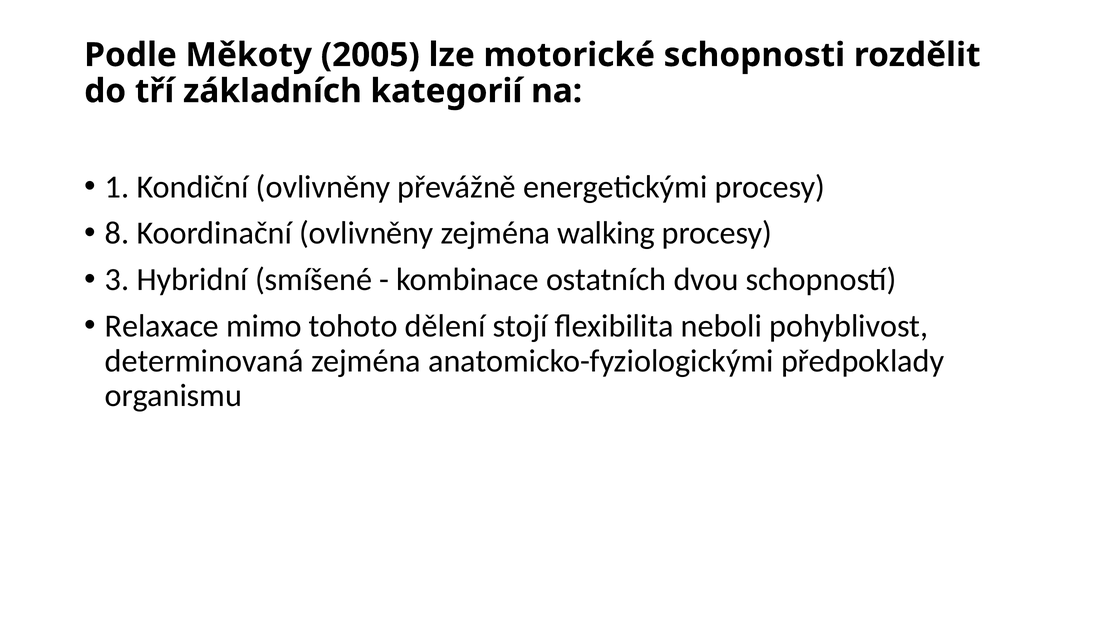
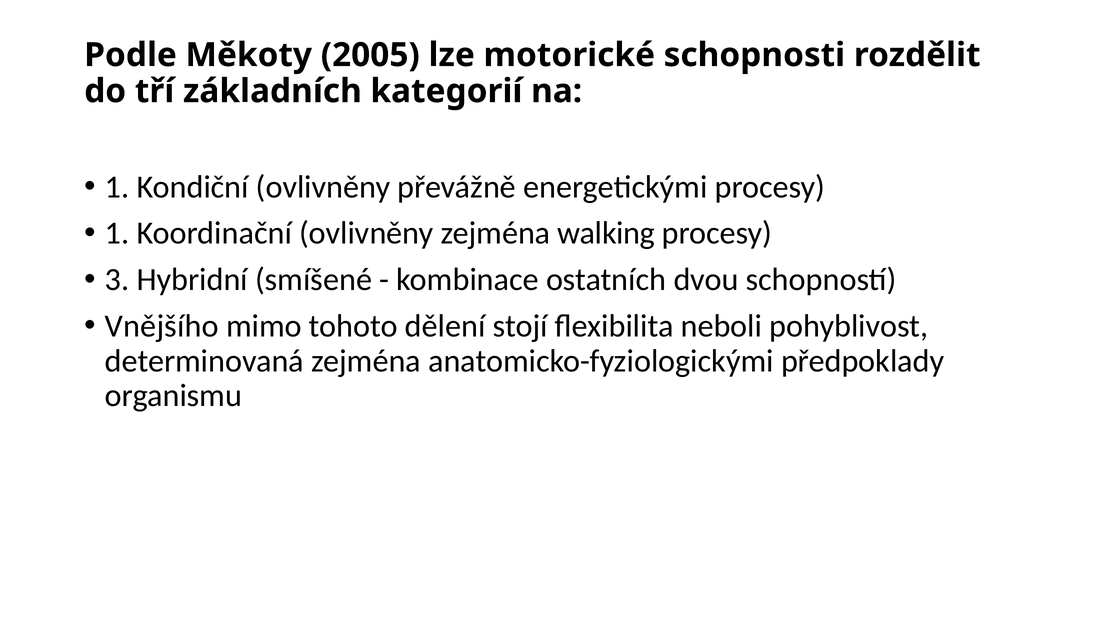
8 at (117, 233): 8 -> 1
Relaxace: Relaxace -> Vnějšího
